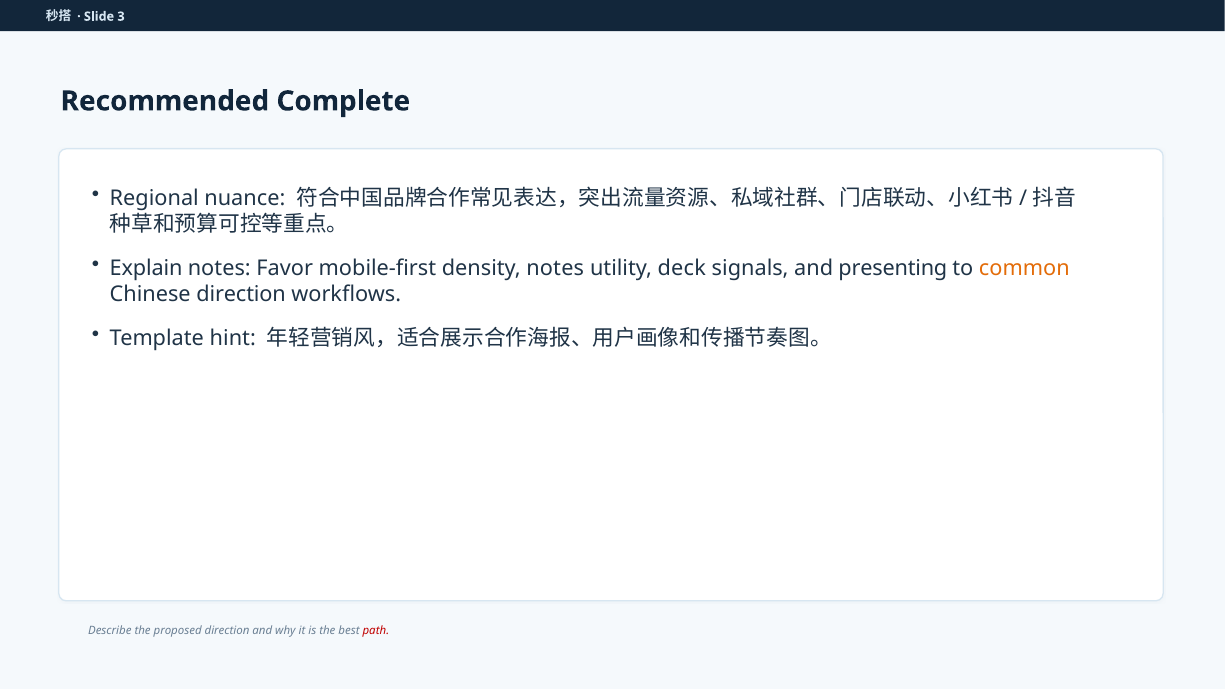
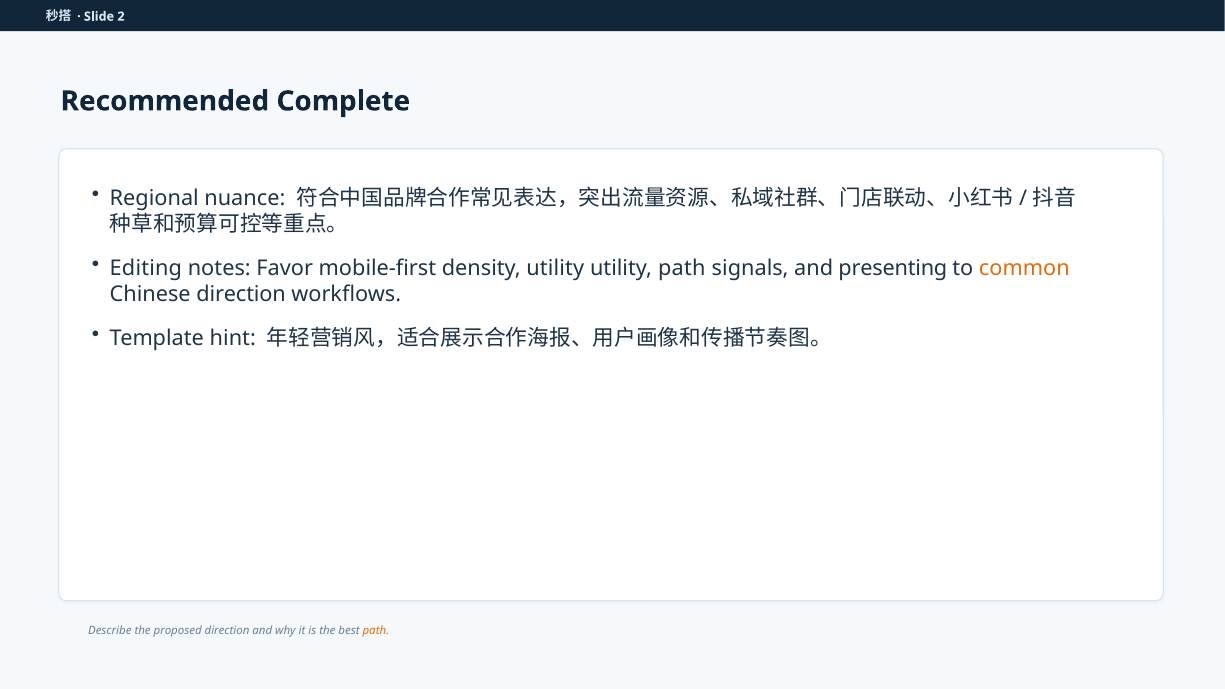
3: 3 -> 2
Explain: Explain -> Editing
density notes: notes -> utility
utility deck: deck -> path
path at (376, 631) colour: red -> orange
